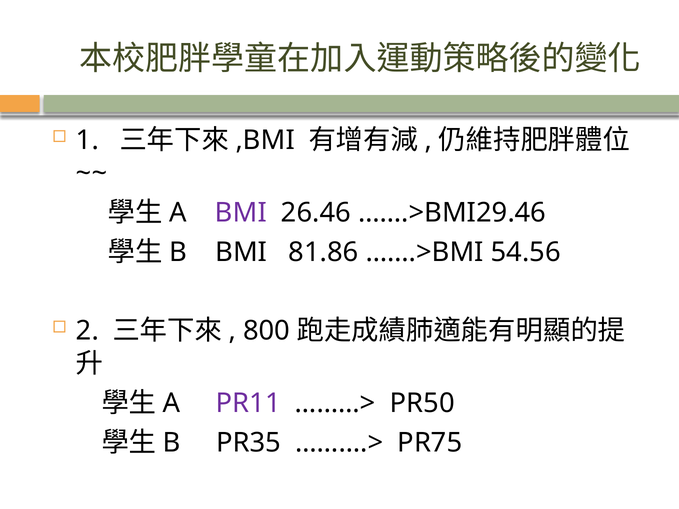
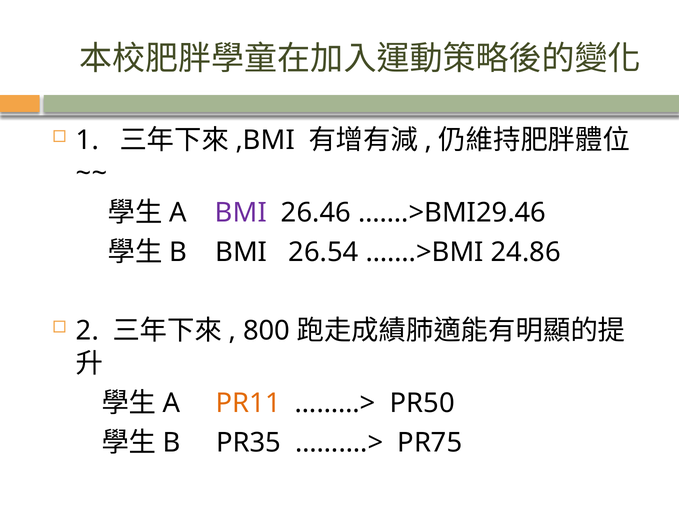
81.86: 81.86 -> 26.54
54.56: 54.56 -> 24.86
PR11 colour: purple -> orange
